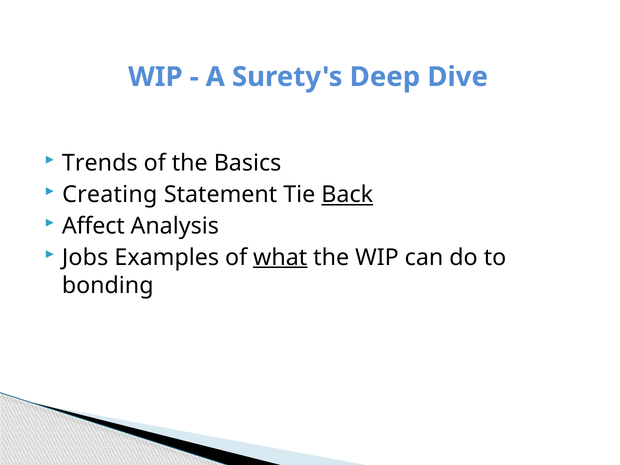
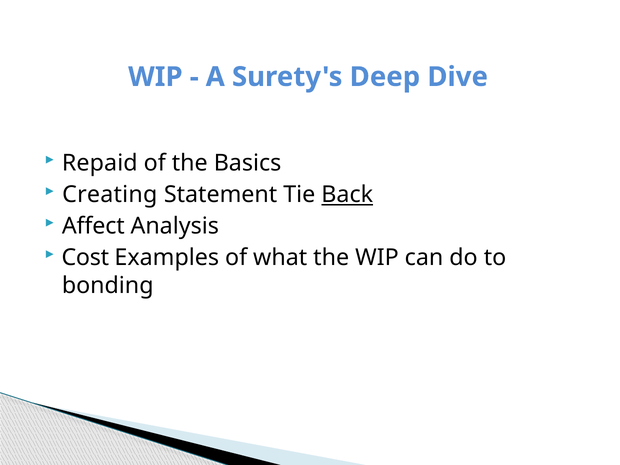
Trends: Trends -> Repaid
Jobs: Jobs -> Cost
what underline: present -> none
